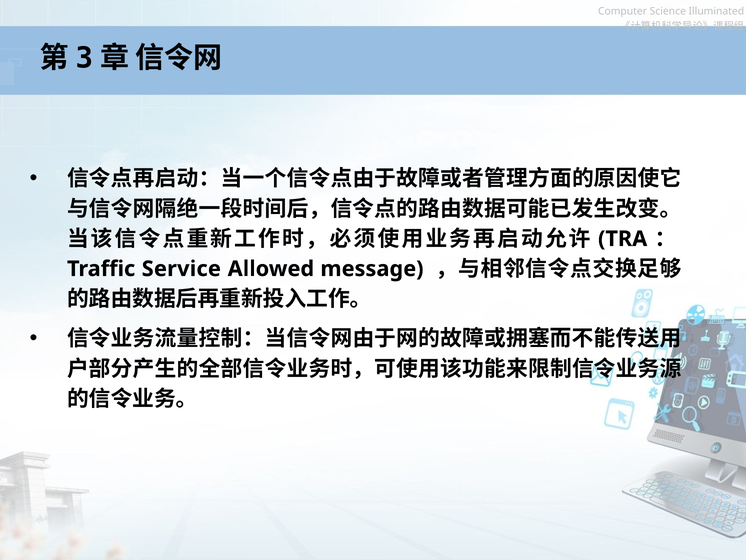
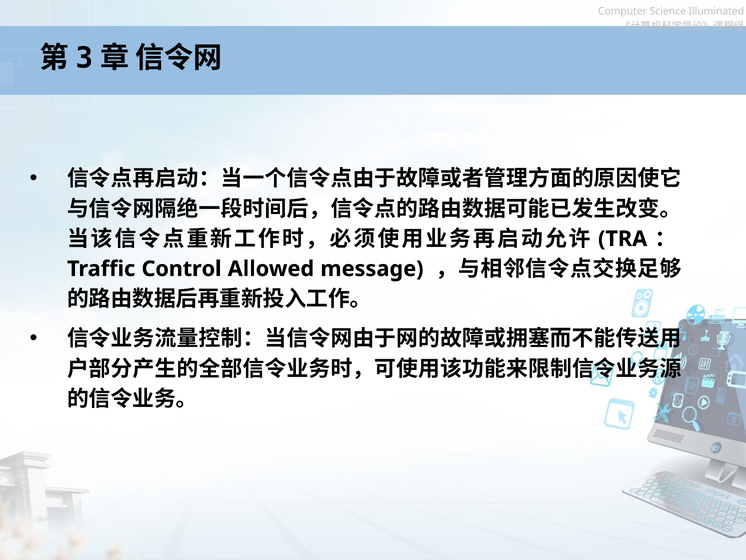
Service: Service -> Control
